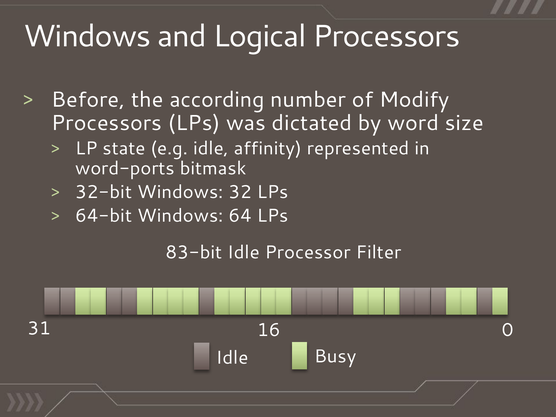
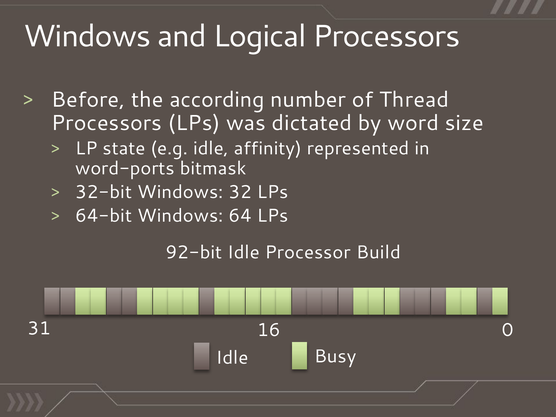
Modify: Modify -> Thread
83-bit: 83-bit -> 92-bit
Filter: Filter -> Build
